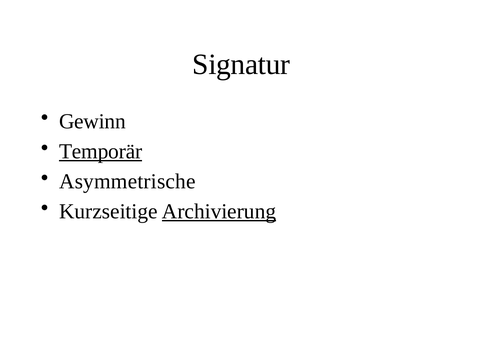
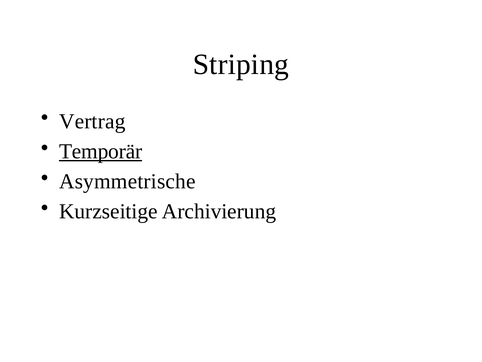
Signatur: Signatur -> Striping
Gewinn: Gewinn -> Vertrag
Archivierung underline: present -> none
